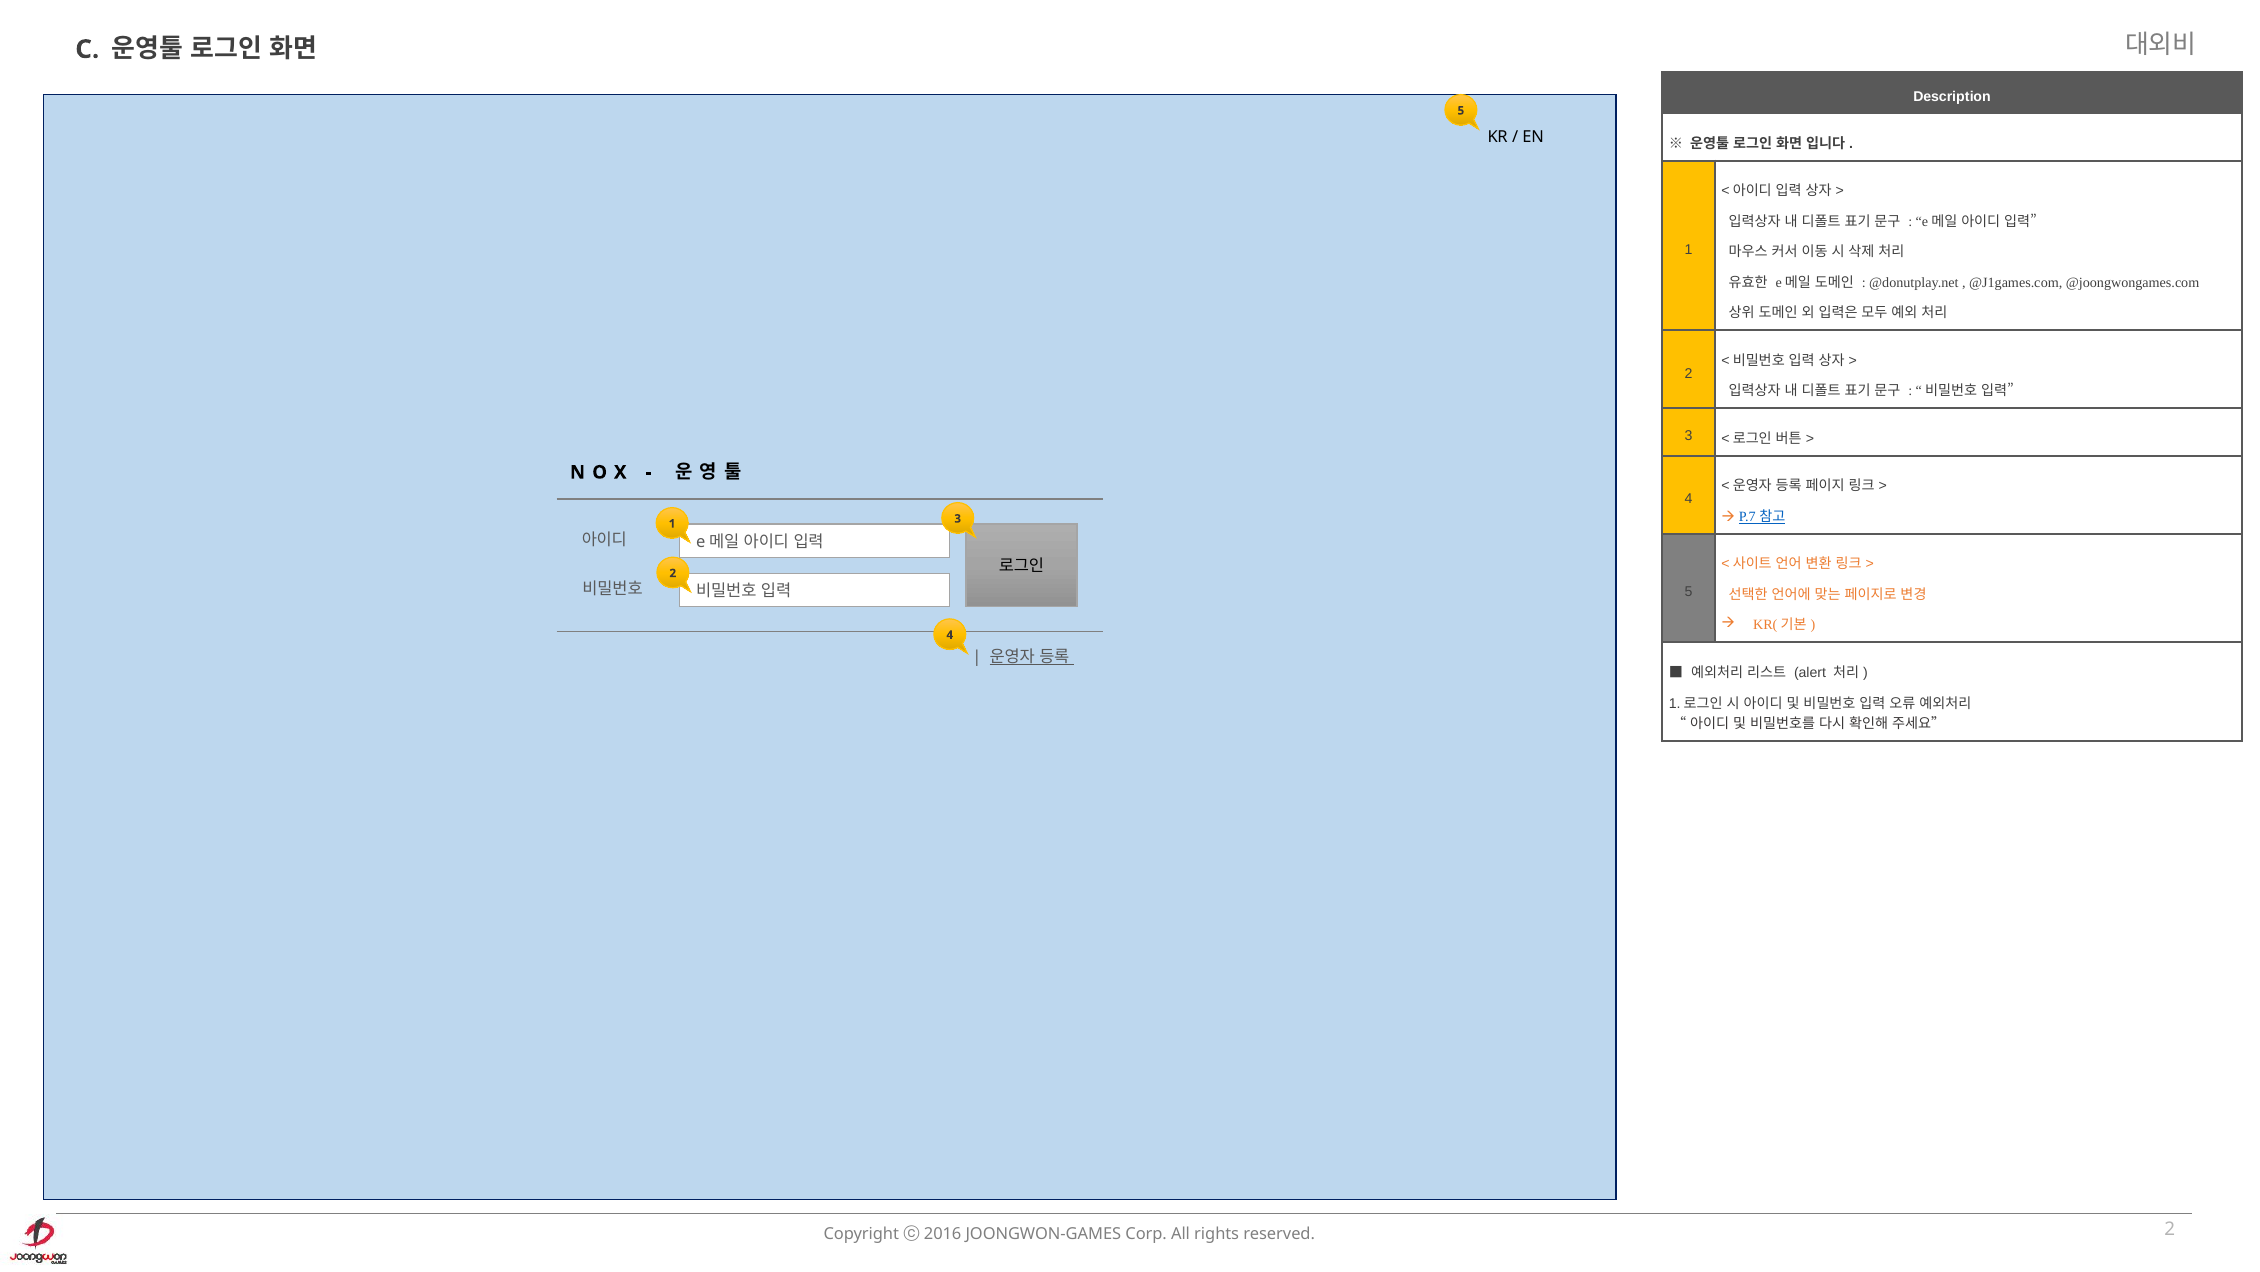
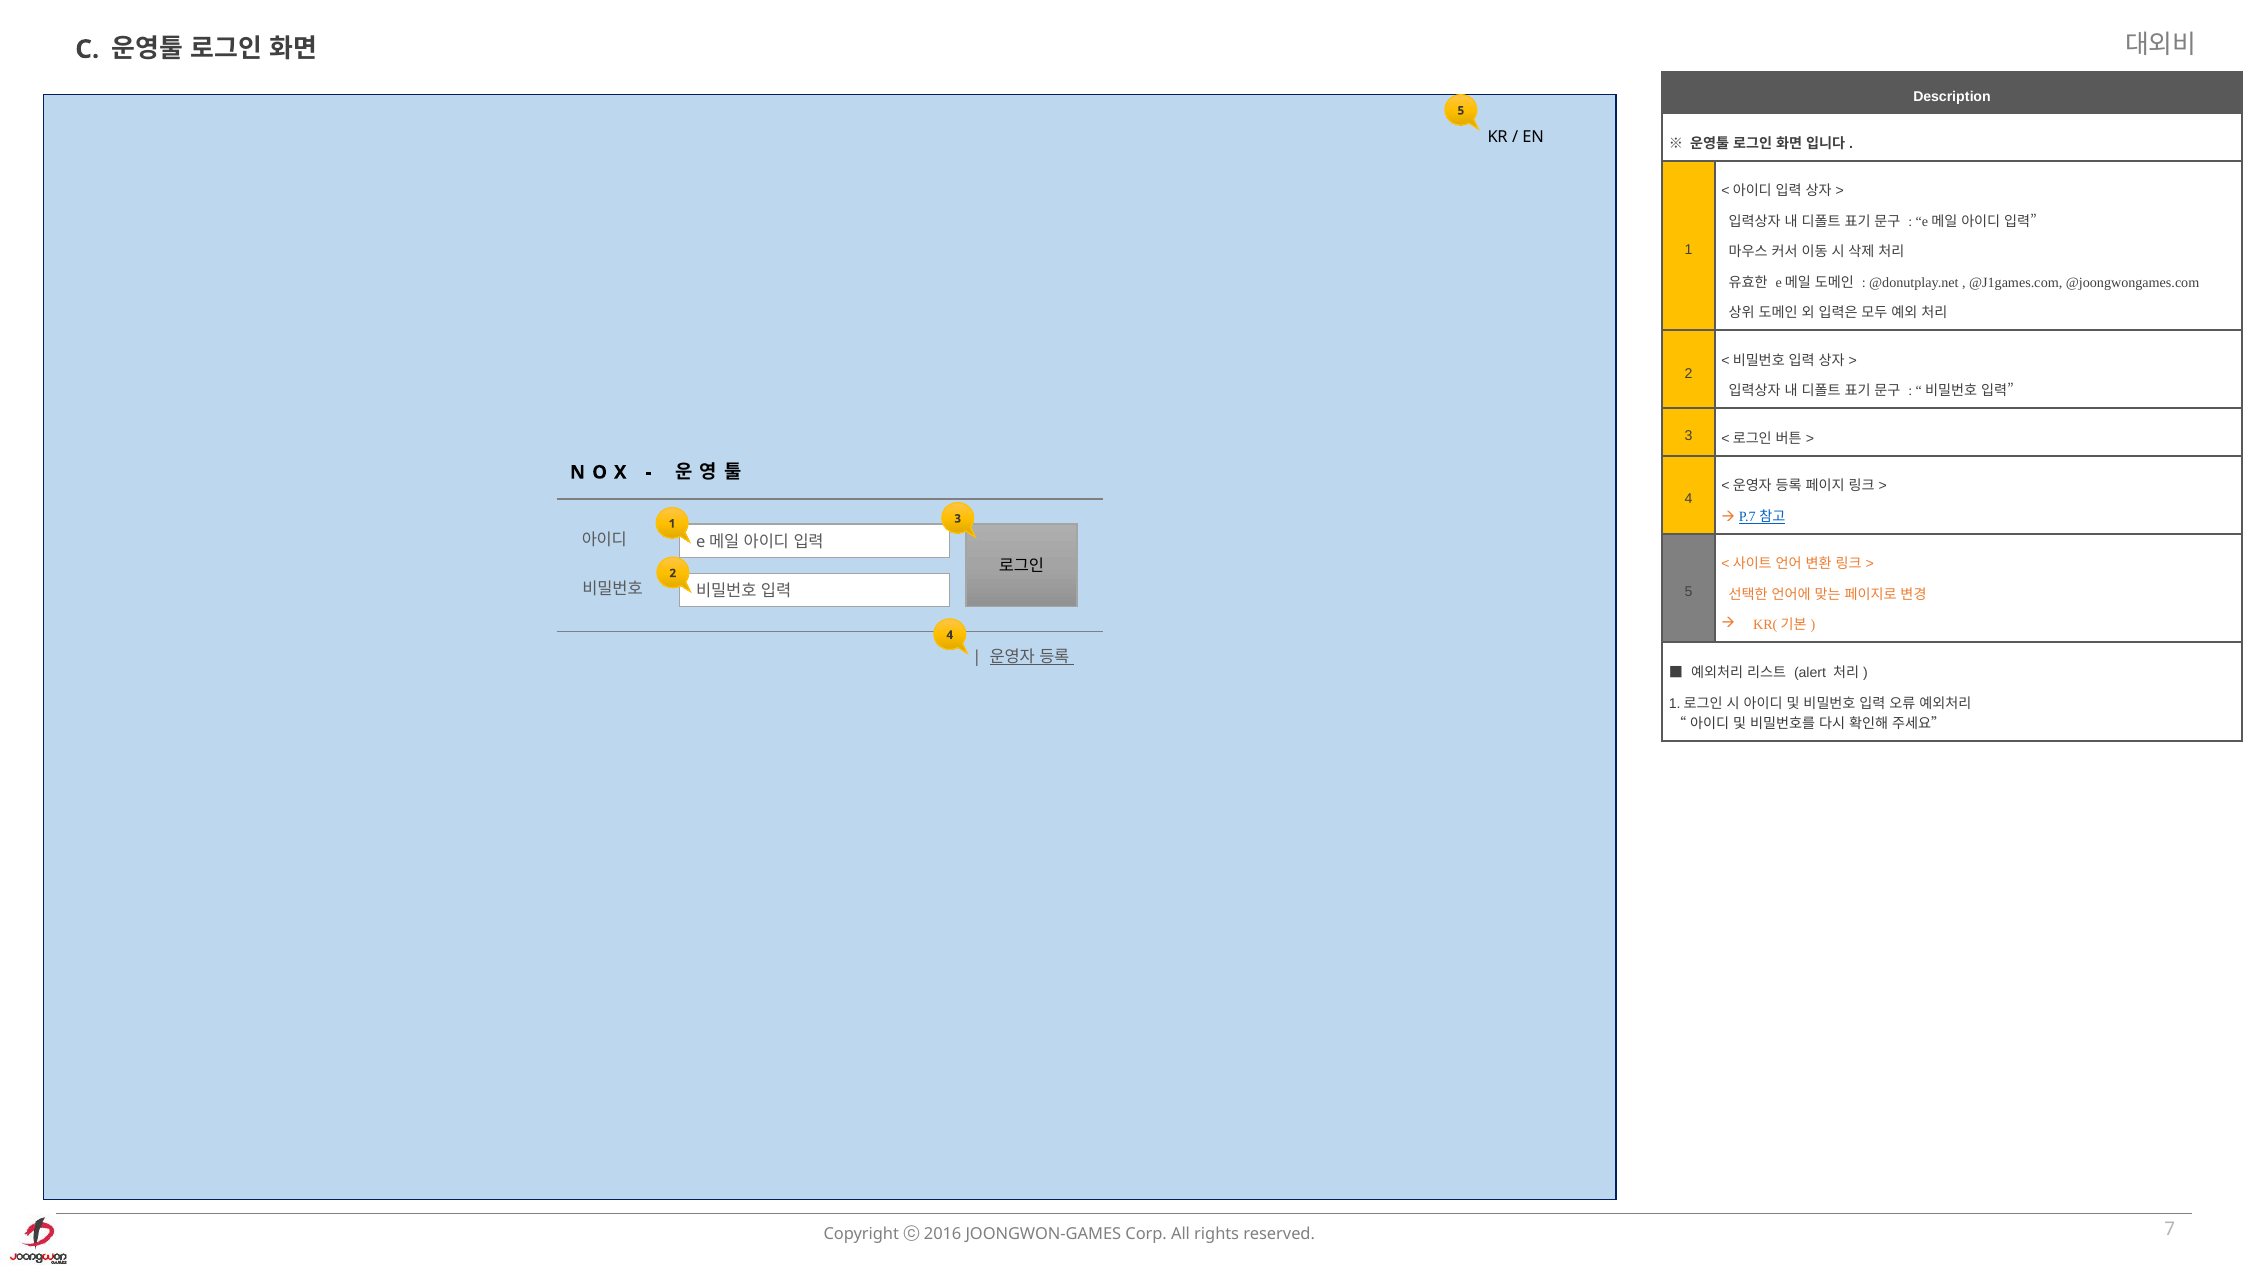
2 at (2170, 1228): 2 -> 7
